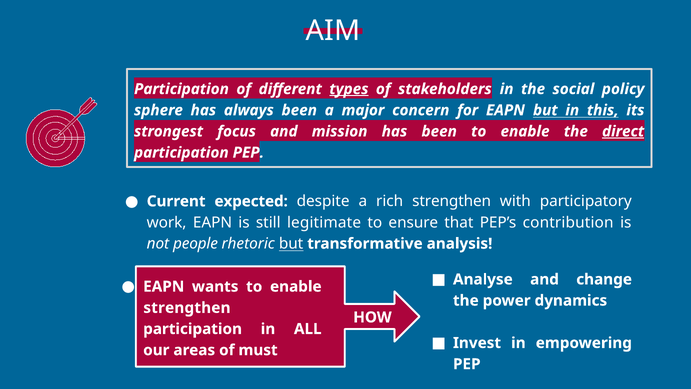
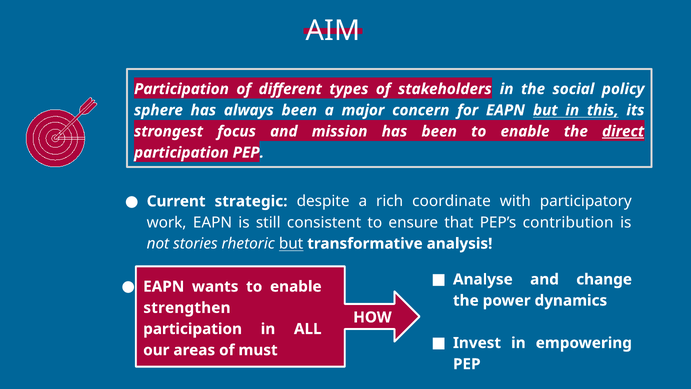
types underline: present -> none
expected: expected -> strategic
rich strengthen: strengthen -> coordinate
legitimate: legitimate -> consistent
people: people -> stories
